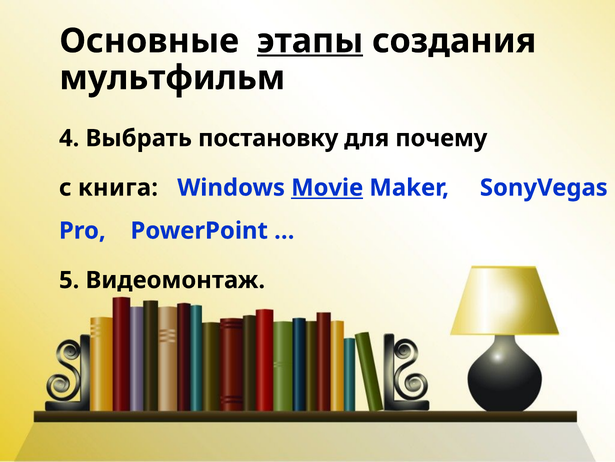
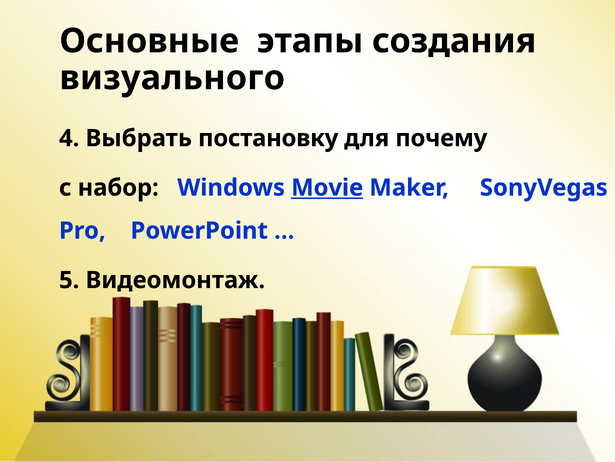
этапы underline: present -> none
мультфильм: мультфильм -> визуального
книга: книга -> набор
